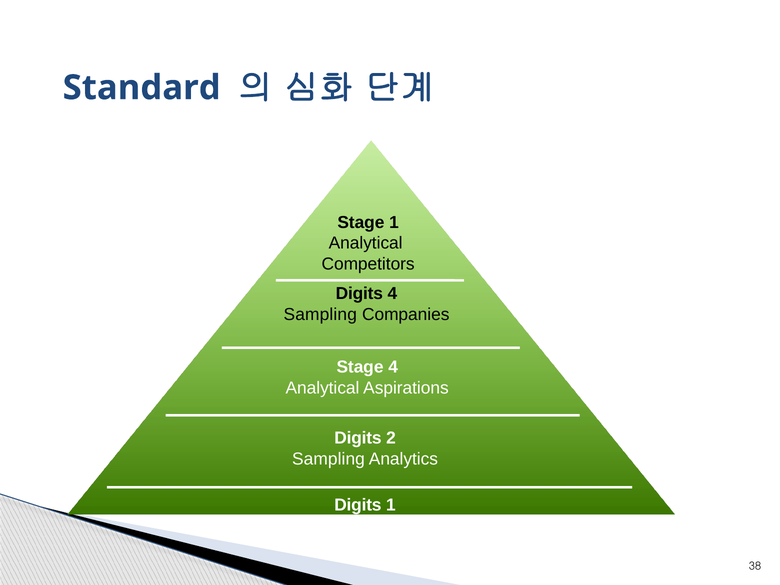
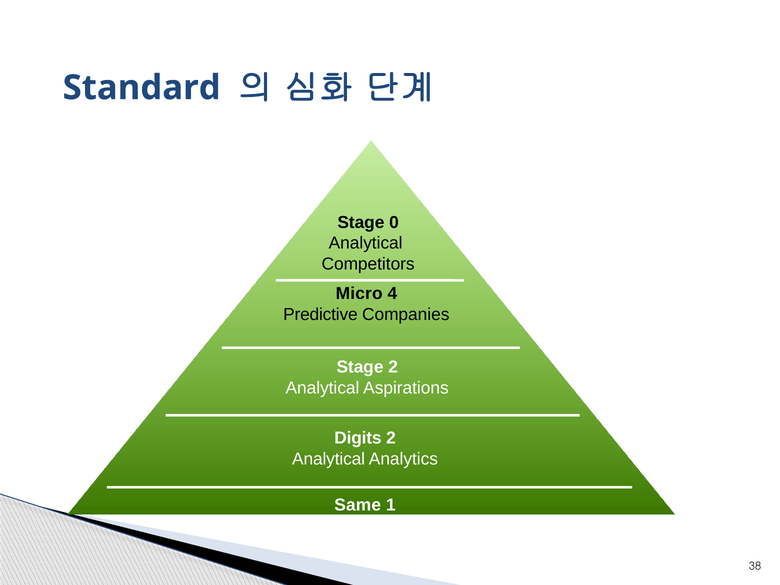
Stage 1: 1 -> 0
Digits at (359, 294): Digits -> Micro
Sampling at (320, 314): Sampling -> Predictive
Stage 4: 4 -> 2
Sampling at (328, 459): Sampling -> Analytical
Digits at (358, 505): Digits -> Same
